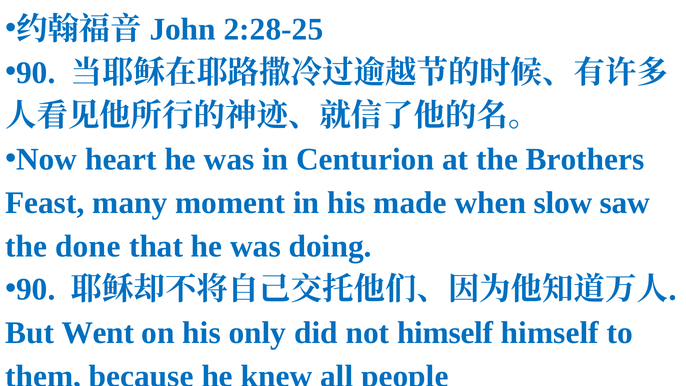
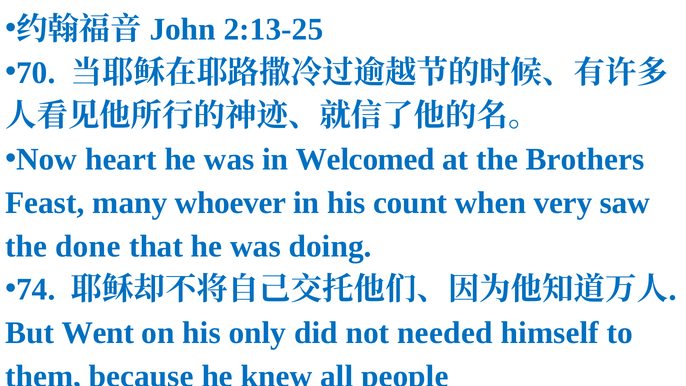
2:28-25: 2:28-25 -> 2:13-25
90 at (36, 73): 90 -> 70
Centurion: Centurion -> Welcomed
moment: moment -> whoever
made: made -> count
slow: slow -> very
90 at (36, 289): 90 -> 74
not himself: himself -> needed
